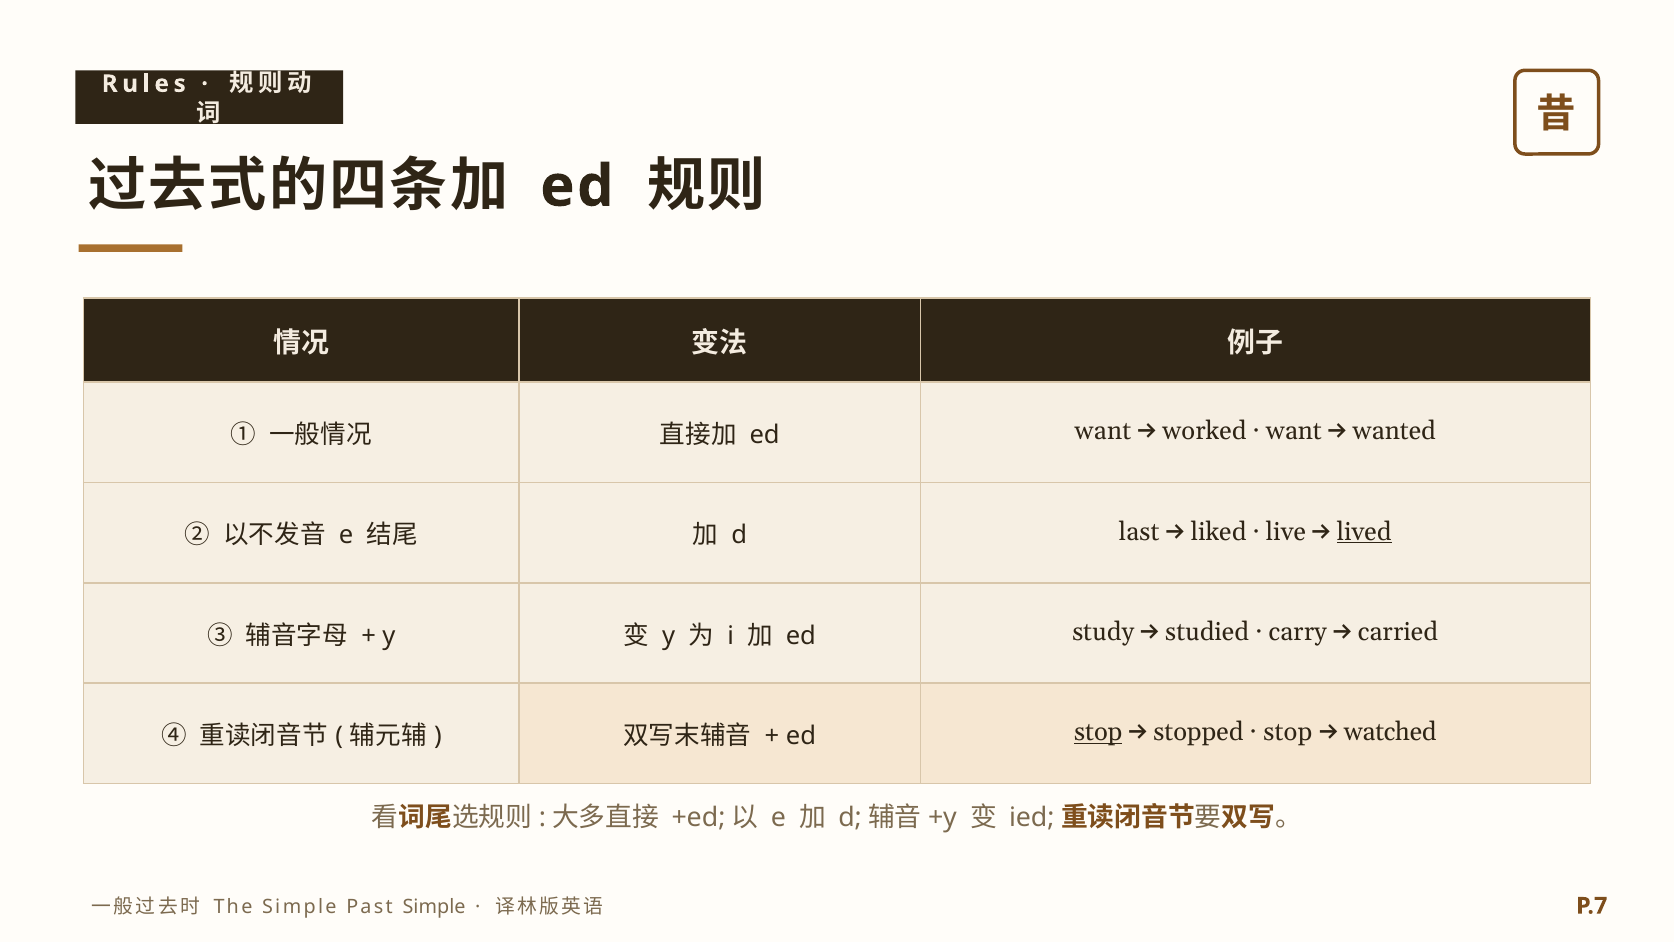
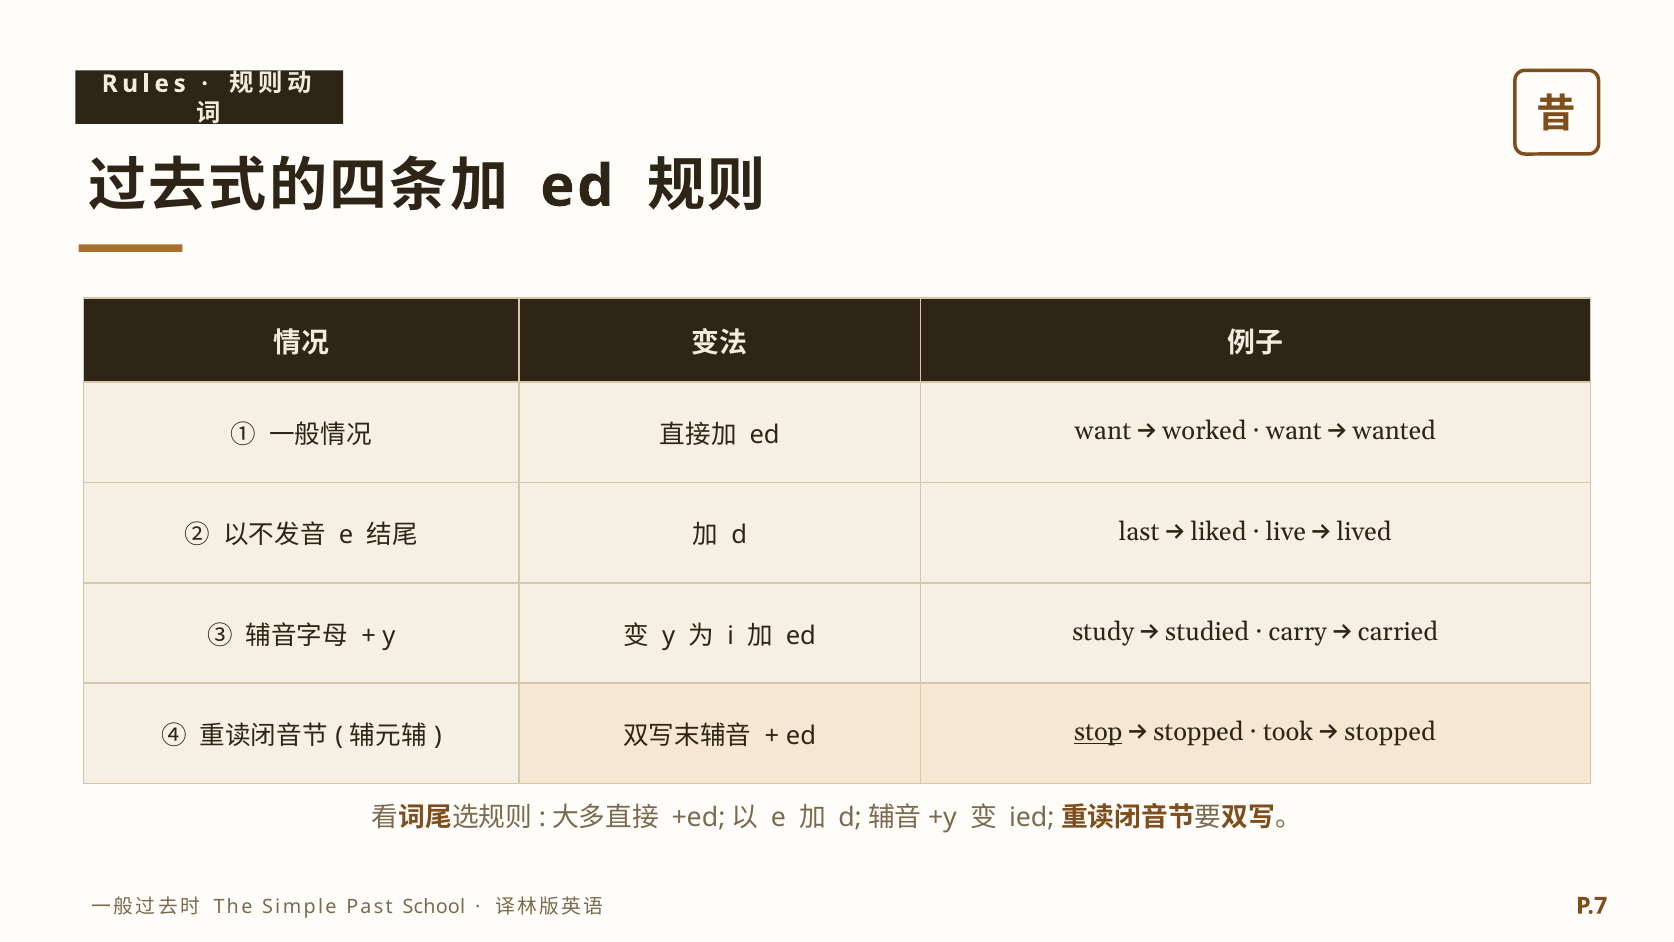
lived underline: present -> none
stop at (1288, 732): stop -> took
watched at (1390, 732): watched -> stopped
Past Simple: Simple -> School
